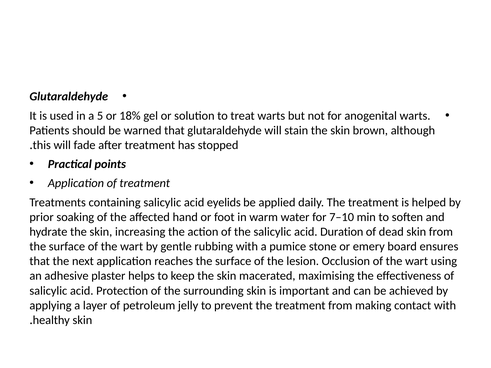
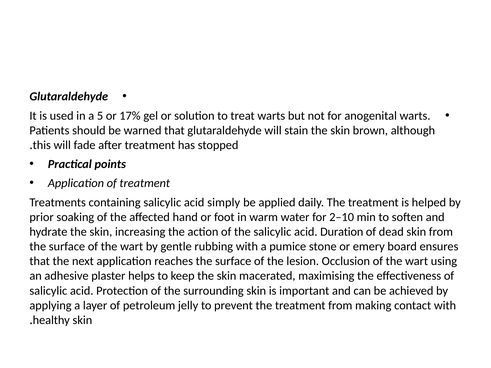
18%: 18% -> 17%
eyelids: eyelids -> simply
7–10: 7–10 -> 2–10
